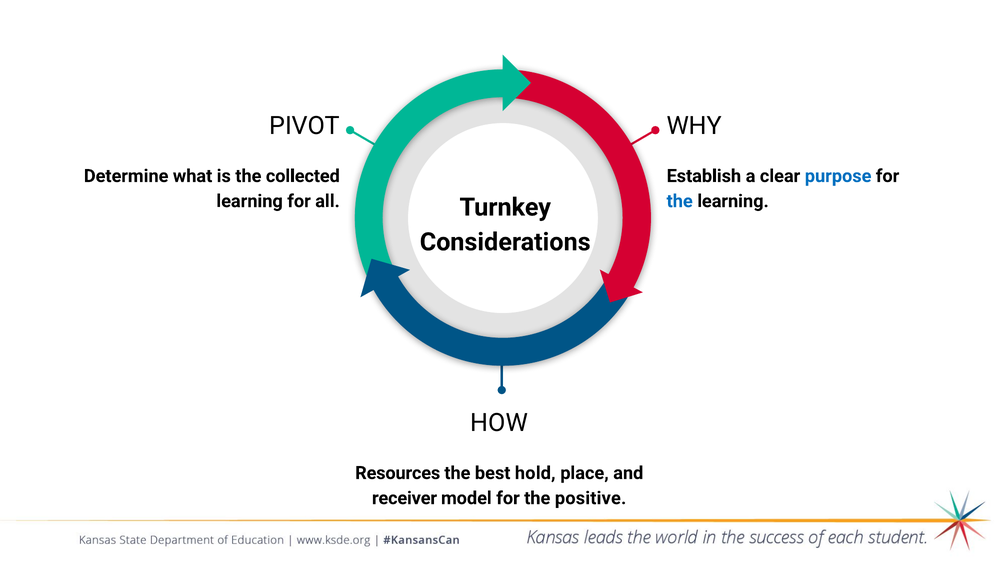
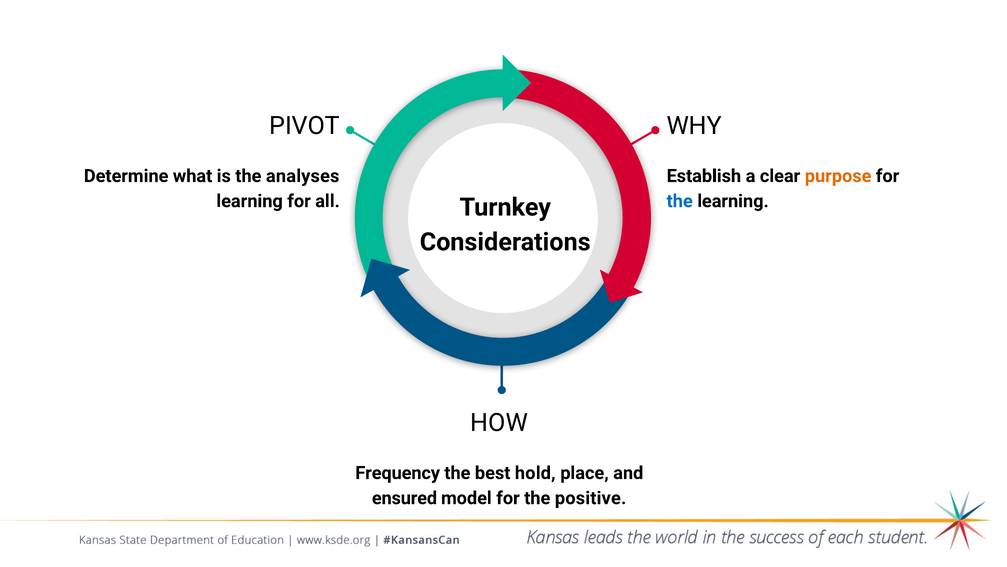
collected: collected -> analyses
purpose colour: blue -> orange
Resources: Resources -> Frequency
receiver: receiver -> ensured
